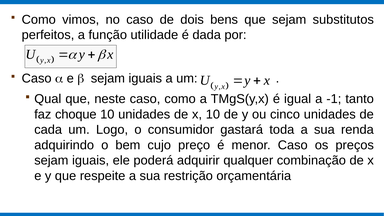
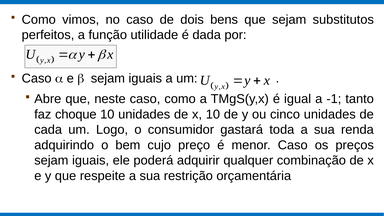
Qual: Qual -> Abre
